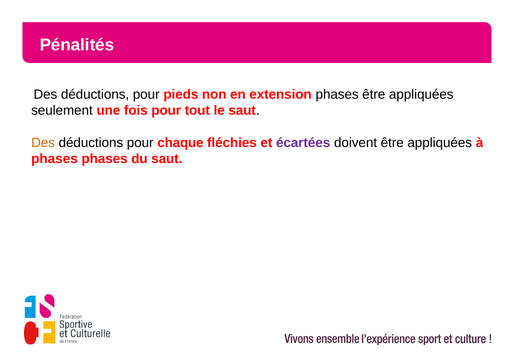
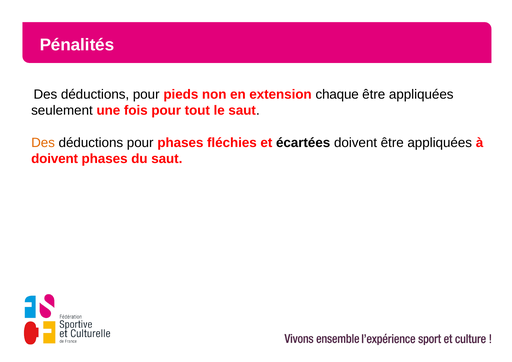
extension phases: phases -> chaque
pour chaque: chaque -> phases
écartées colour: purple -> black
phases at (54, 159): phases -> doivent
